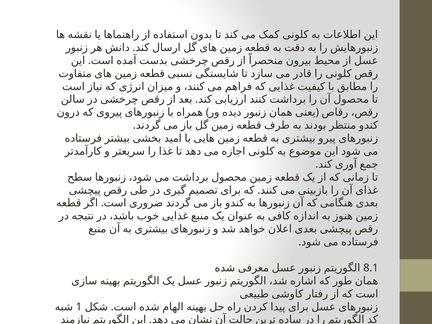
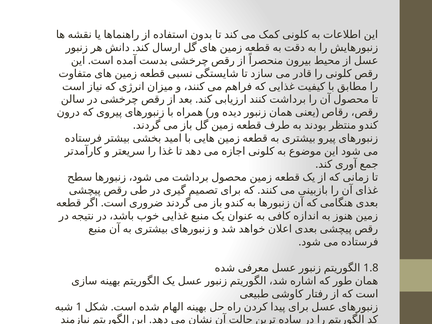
8.1: 8.1 -> 1.8
